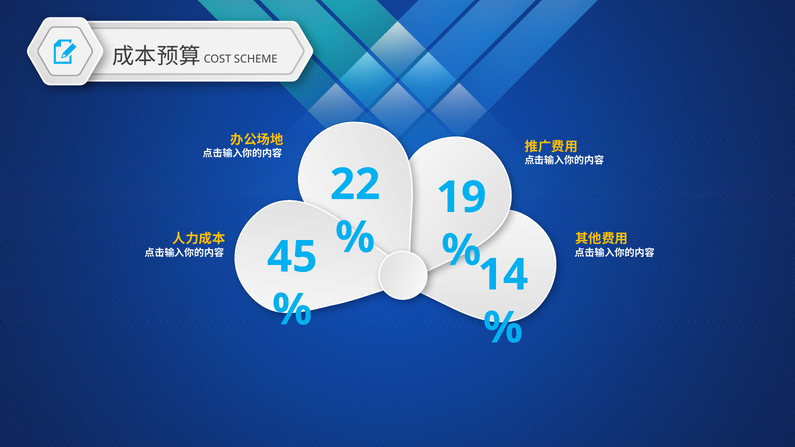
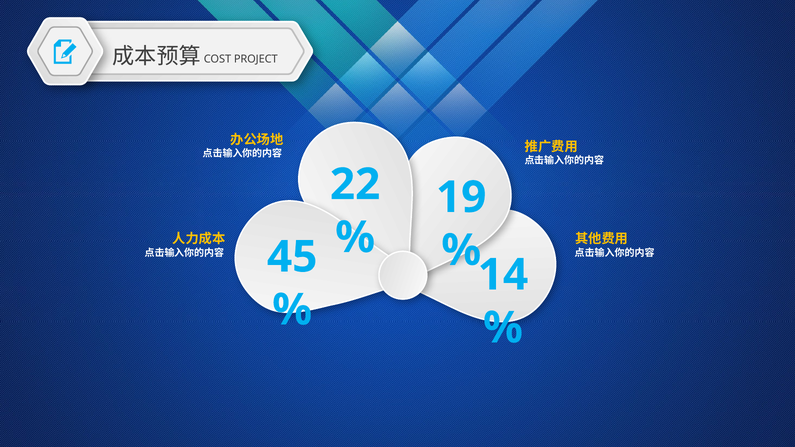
SCHEME: SCHEME -> PROJECT
